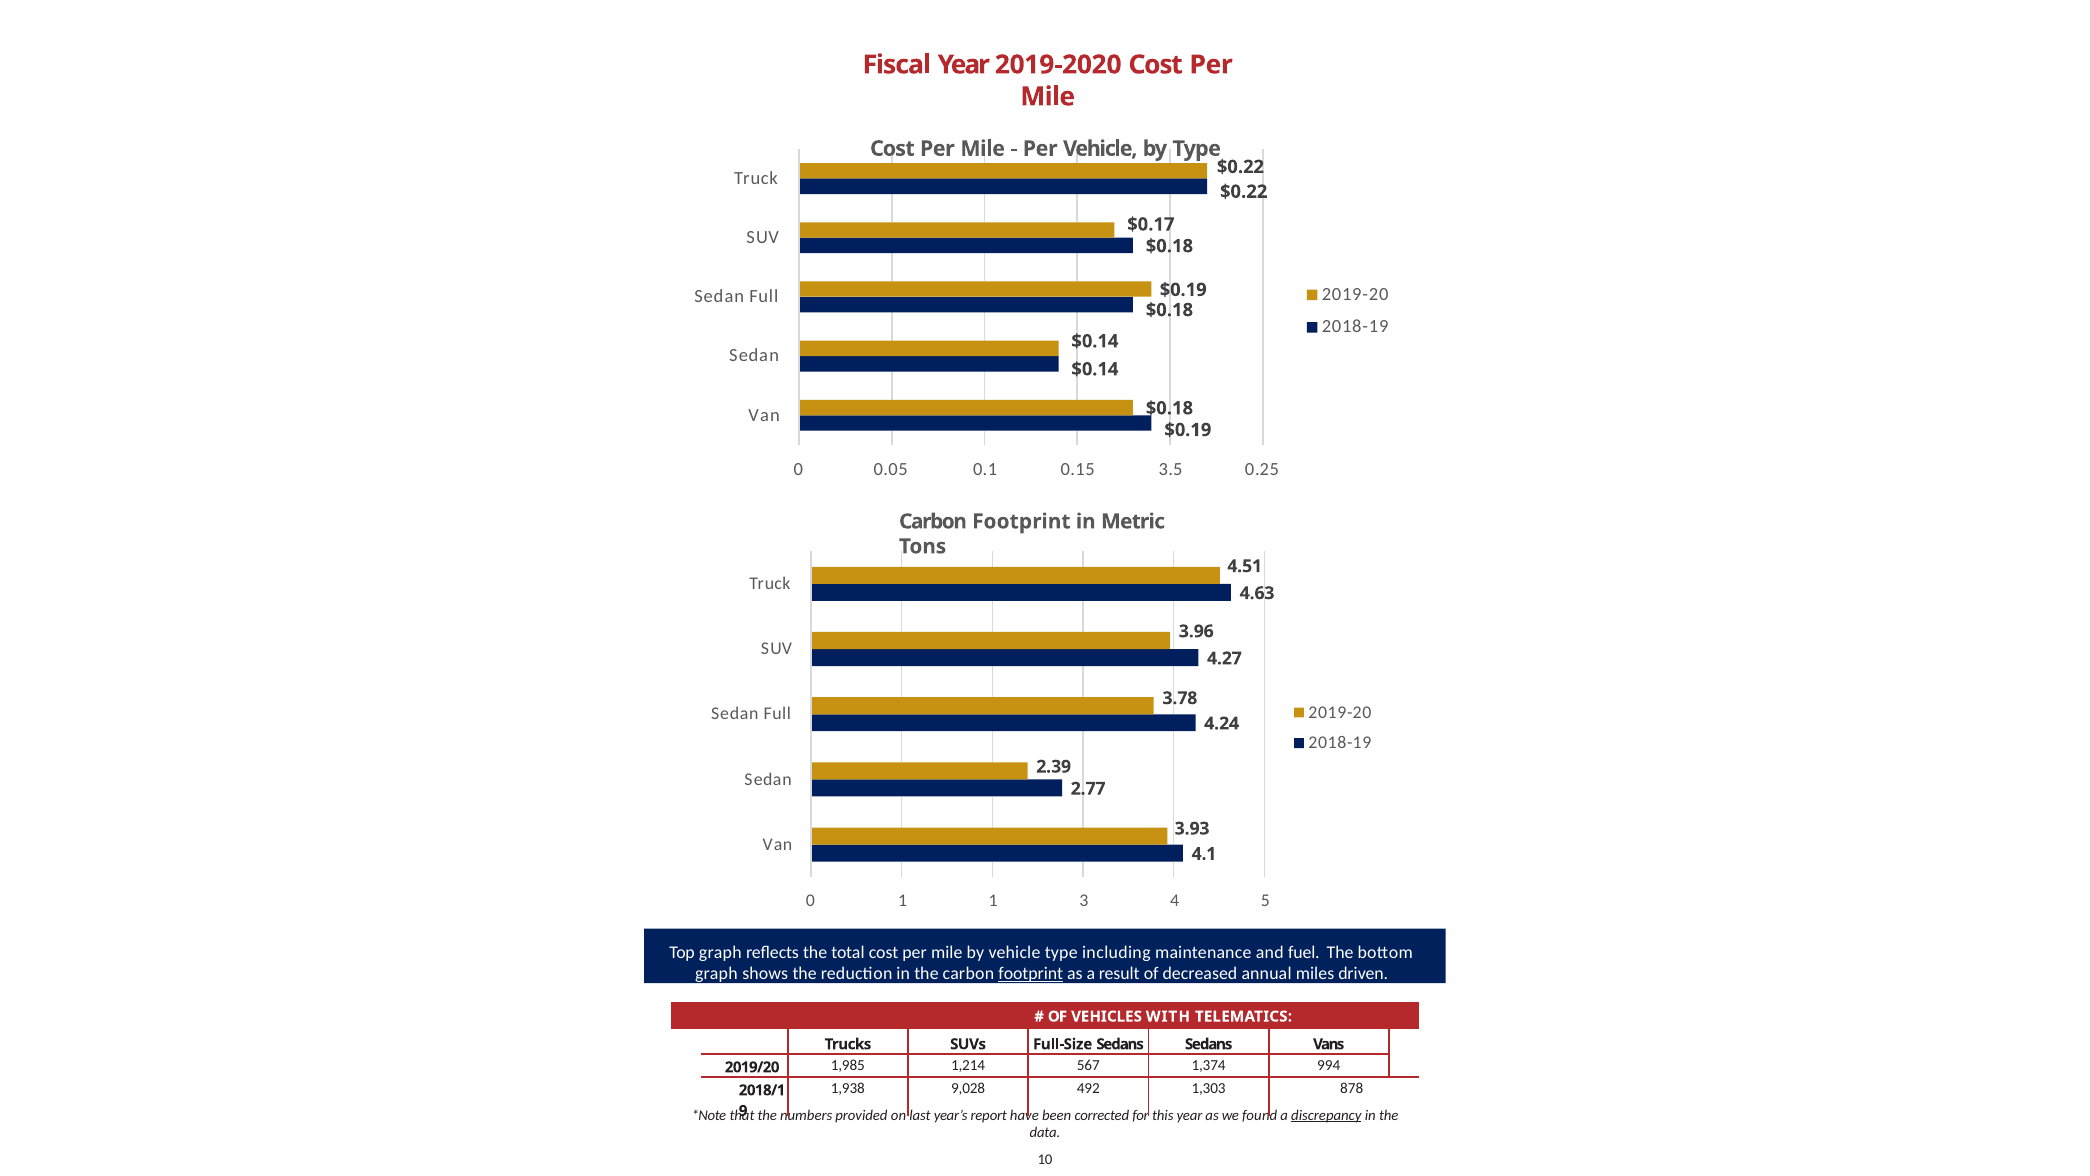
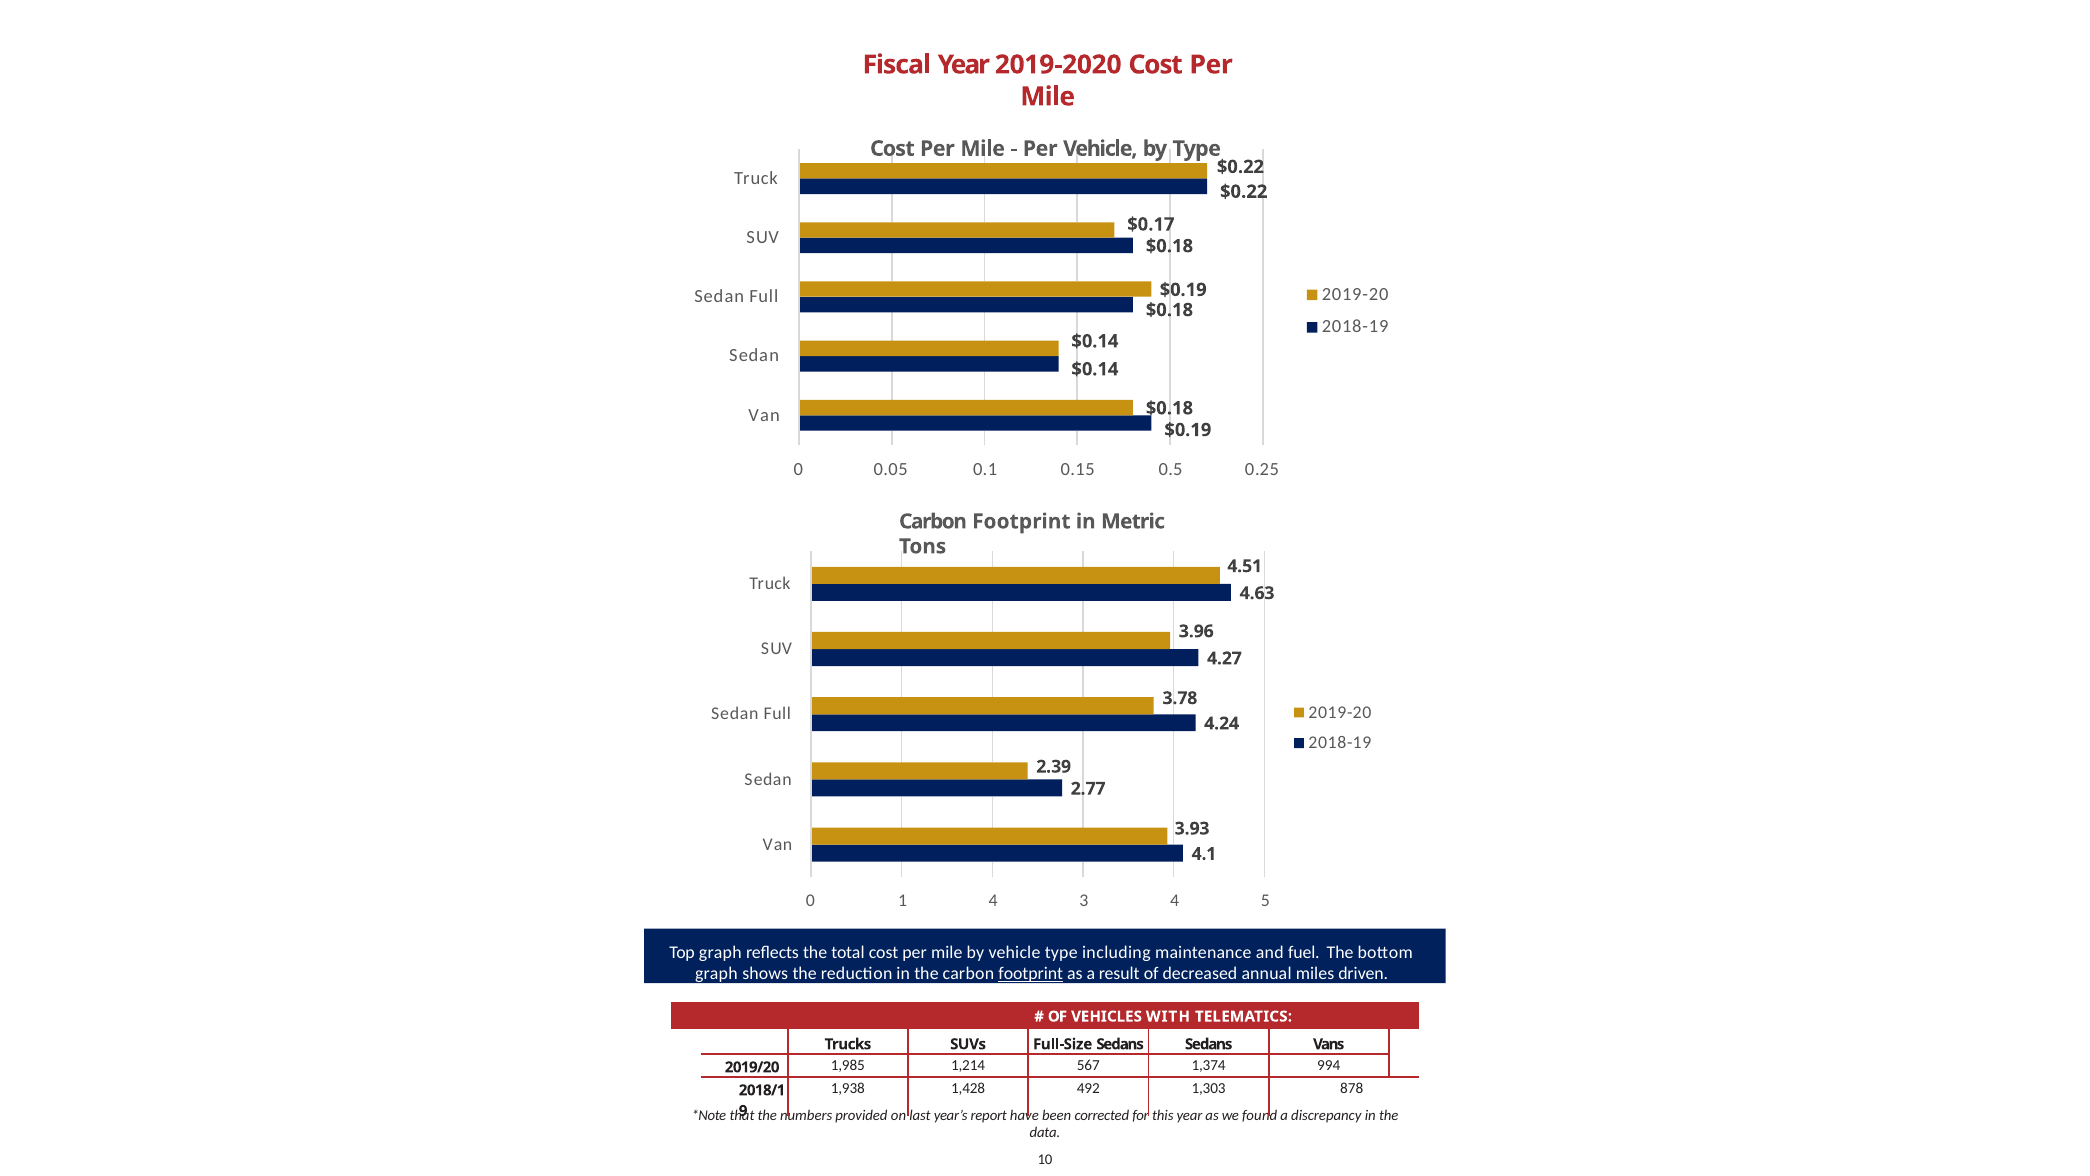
3.5: 3.5 -> 0.5
1 1: 1 -> 4
9,028: 9,028 -> 1,428
discrepancy underline: present -> none
